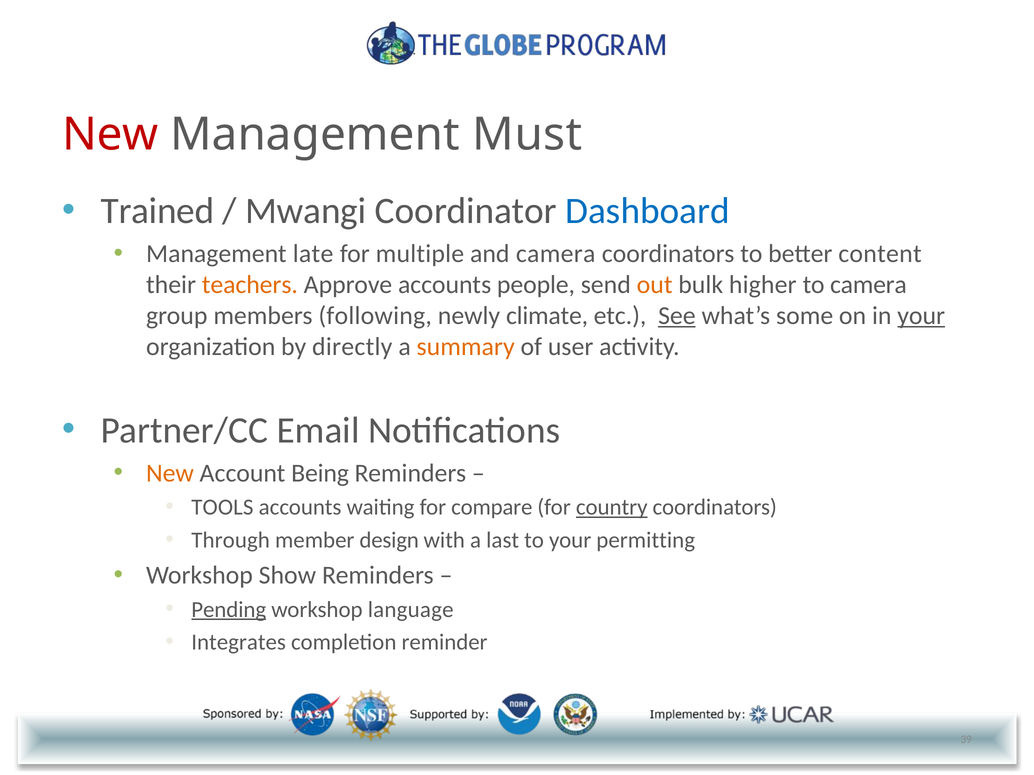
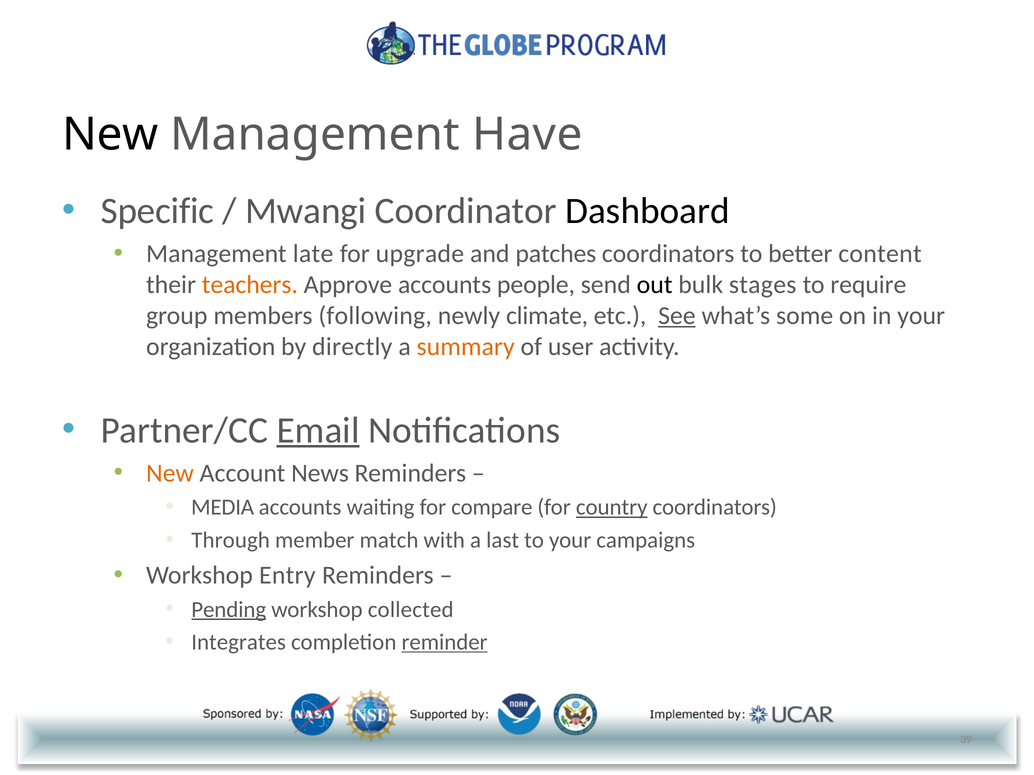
New at (110, 135) colour: red -> black
Must: Must -> Have
Trained: Trained -> Specific
Dashboard colour: blue -> black
multiple: multiple -> upgrade
and camera: camera -> patches
out colour: orange -> black
higher: higher -> stages
to camera: camera -> require
your at (921, 316) underline: present -> none
Email underline: none -> present
Being: Being -> News
TOOLS: TOOLS -> MEDIA
design: design -> match
permitting: permitting -> campaigns
Show: Show -> Entry
language: language -> collected
reminder underline: none -> present
